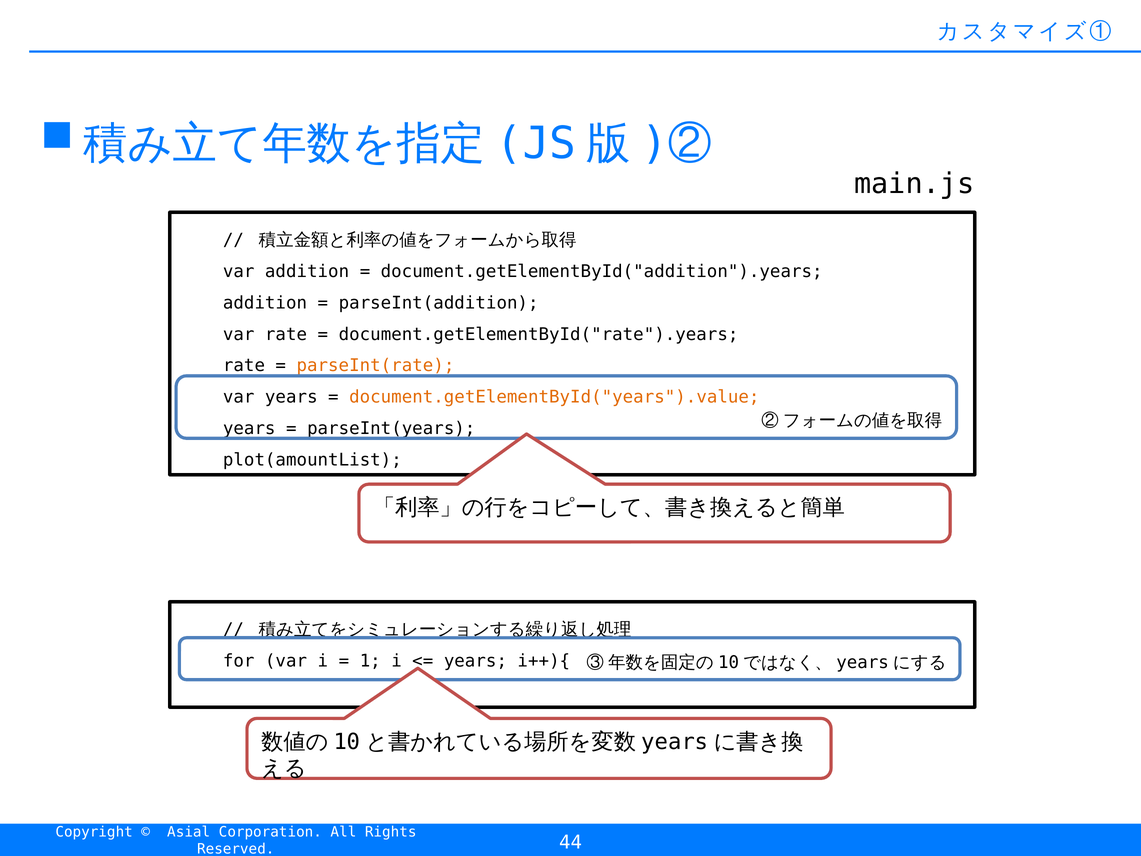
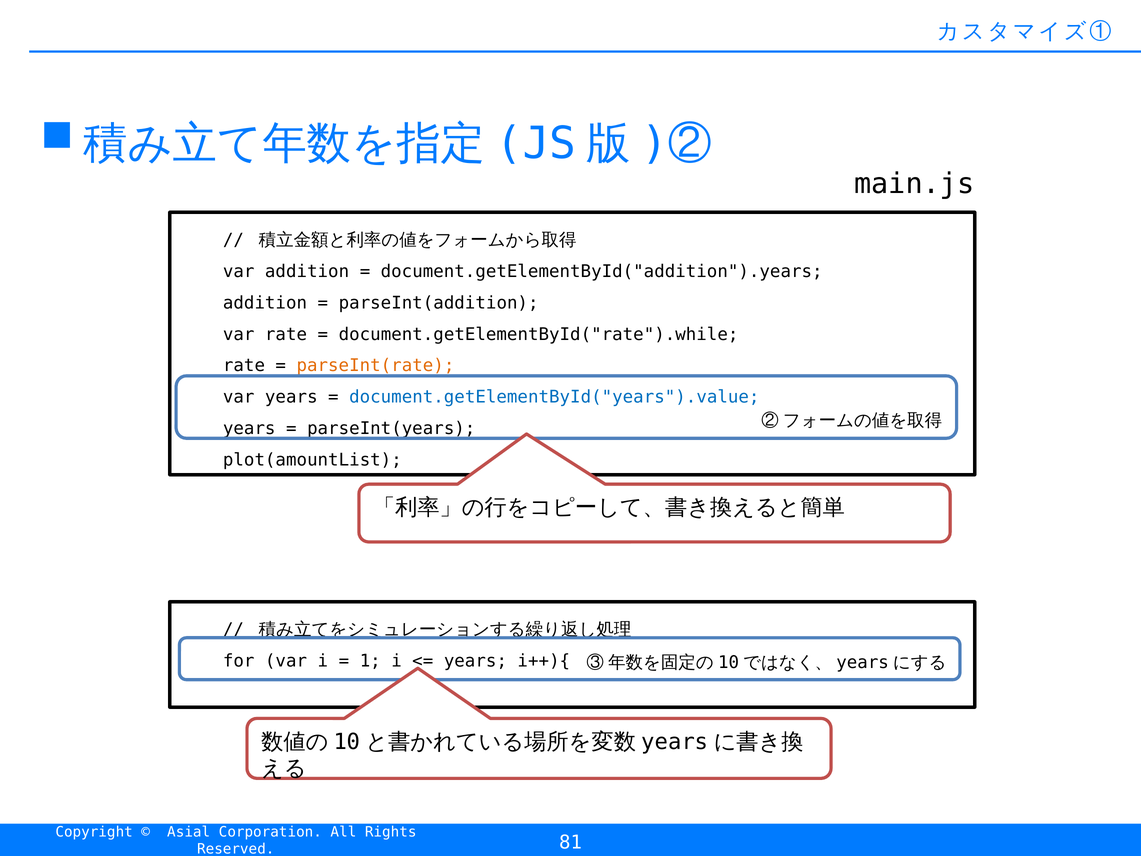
document.getElementById("rate").years: document.getElementById("rate").years -> document.getElementById("rate").while
document.getElementById("years").value colour: orange -> blue
44: 44 -> 81
